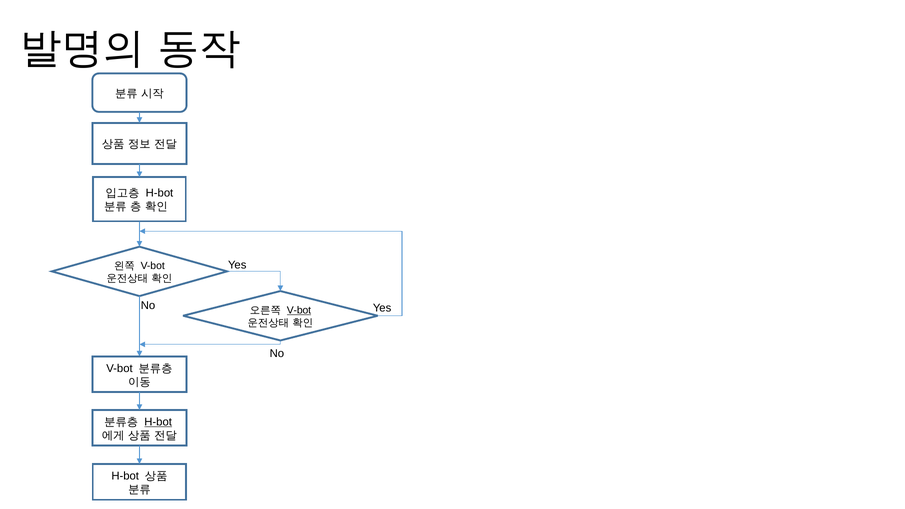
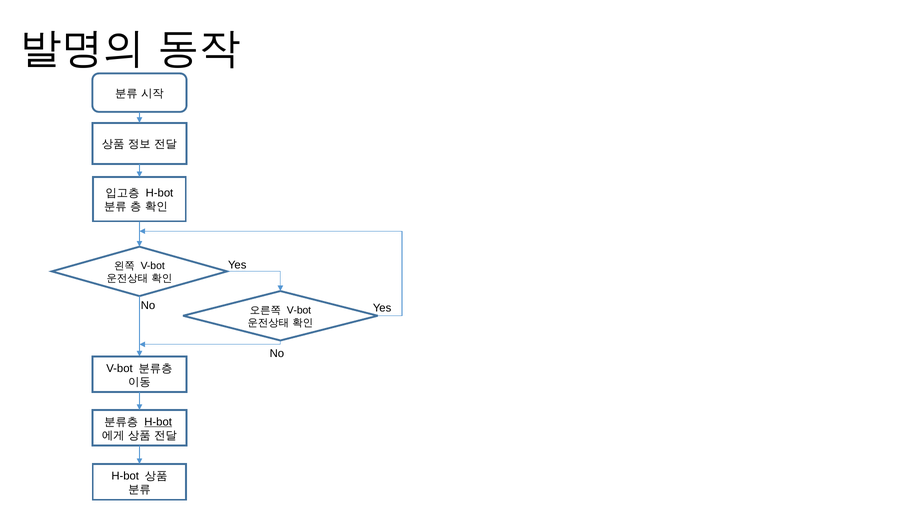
V-bot at (299, 310) underline: present -> none
